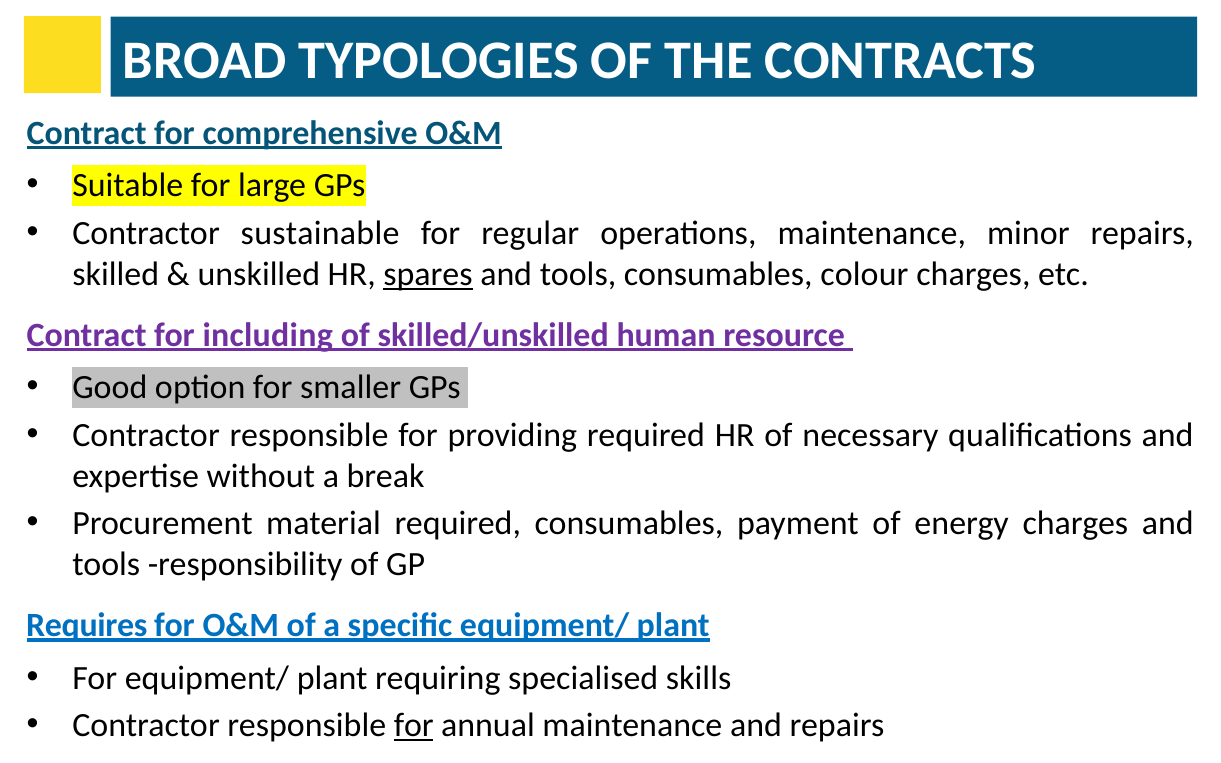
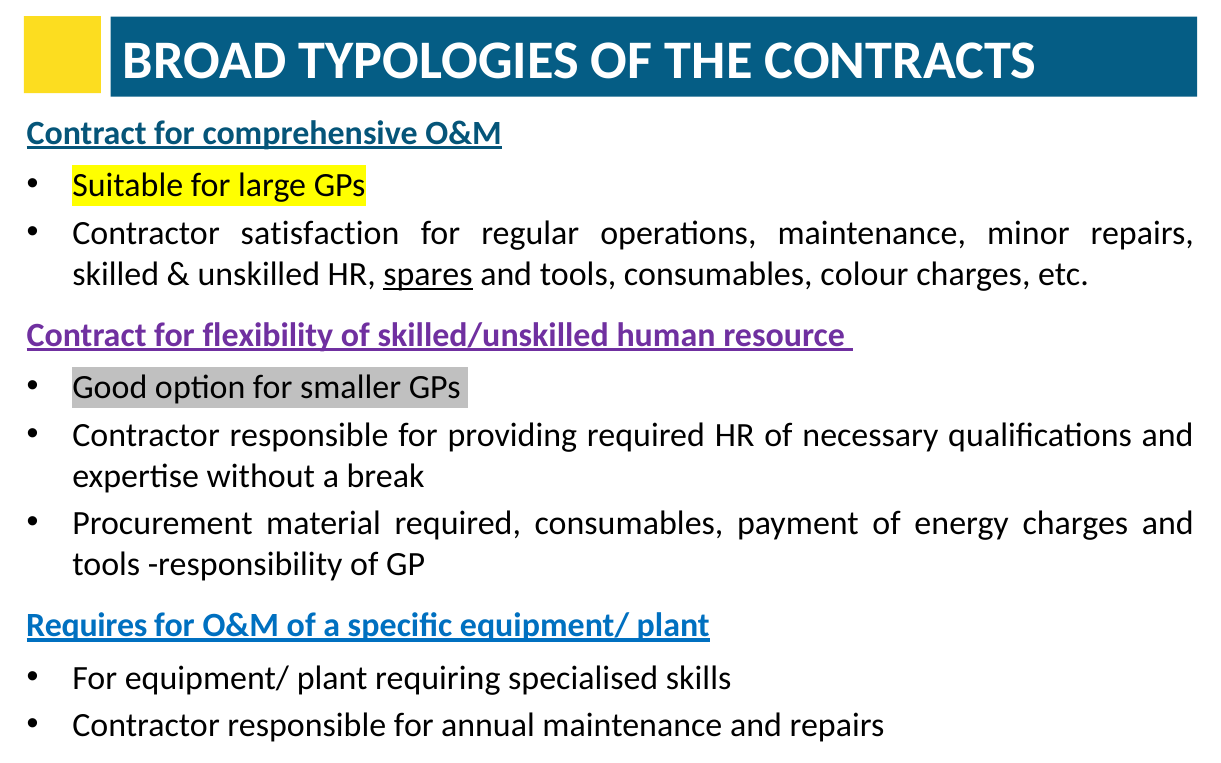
sustainable: sustainable -> satisfaction
including: including -> flexibility
for at (414, 726) underline: present -> none
